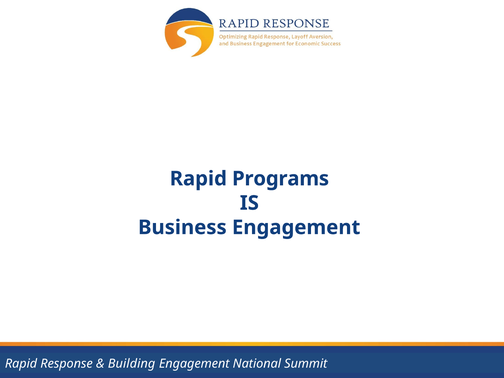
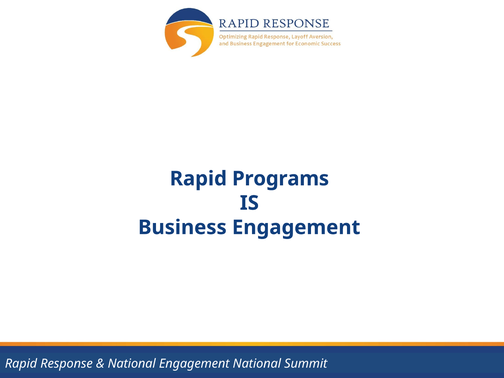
Building at (132, 364): Building -> National
